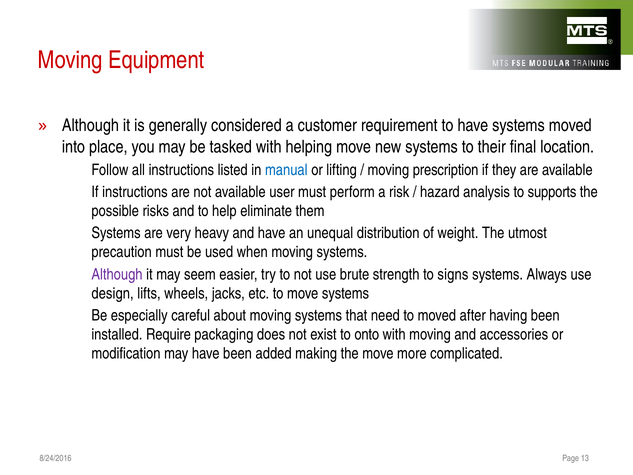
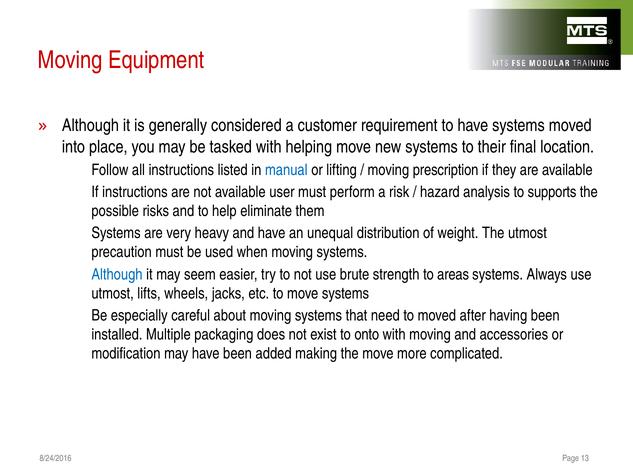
Although at (117, 274) colour: purple -> blue
signs: signs -> areas
design at (113, 293): design -> utmost
Require: Require -> Multiple
